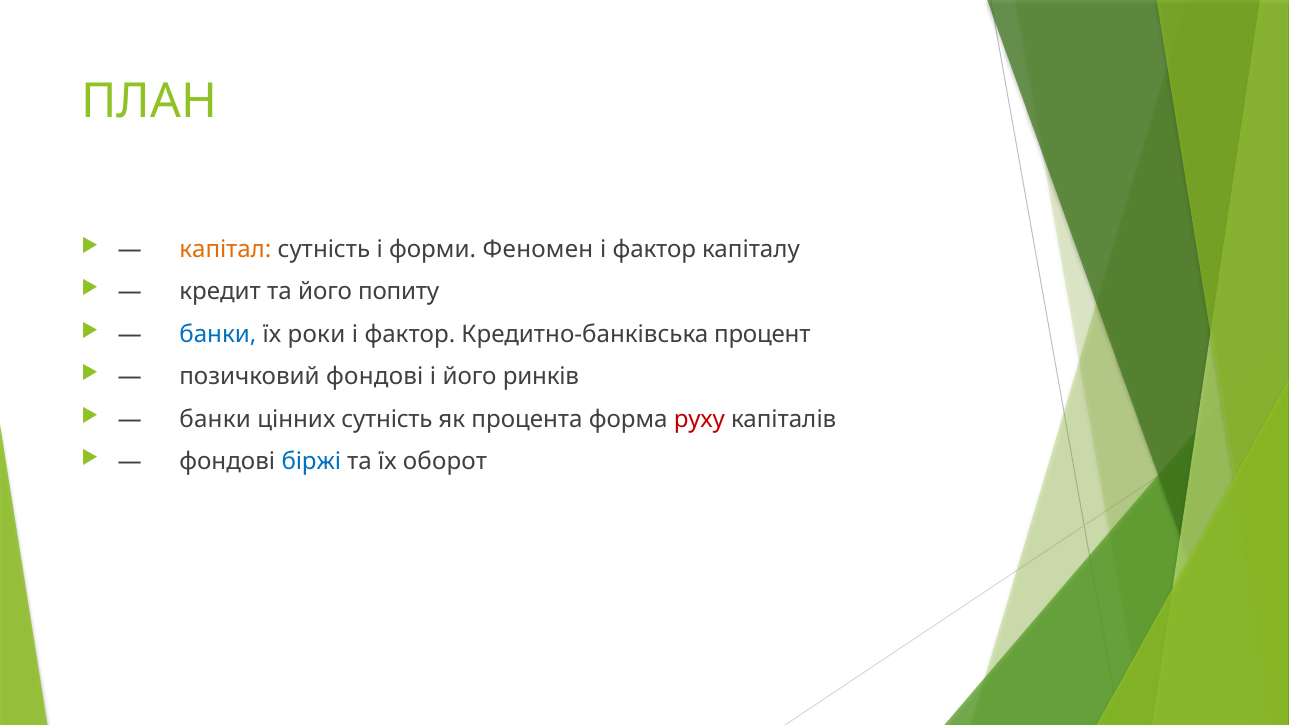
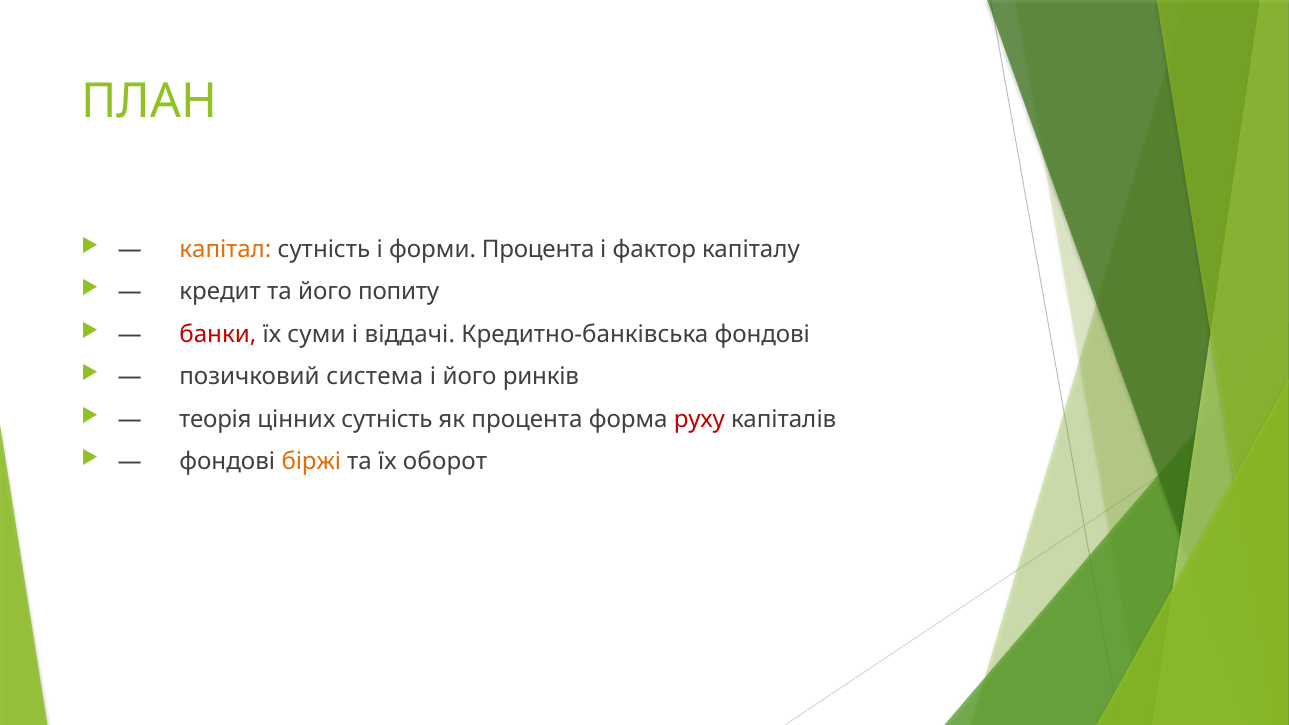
форми Феномен: Феномен -> Процента
банки at (218, 334) colour: blue -> red
роки: роки -> суми
фактор at (410, 334): фактор -> віддачі
Кредитно-банківська процент: процент -> фондові
позичковий фондові: фондові -> система
банки at (215, 419): банки -> теорія
біржі colour: blue -> orange
